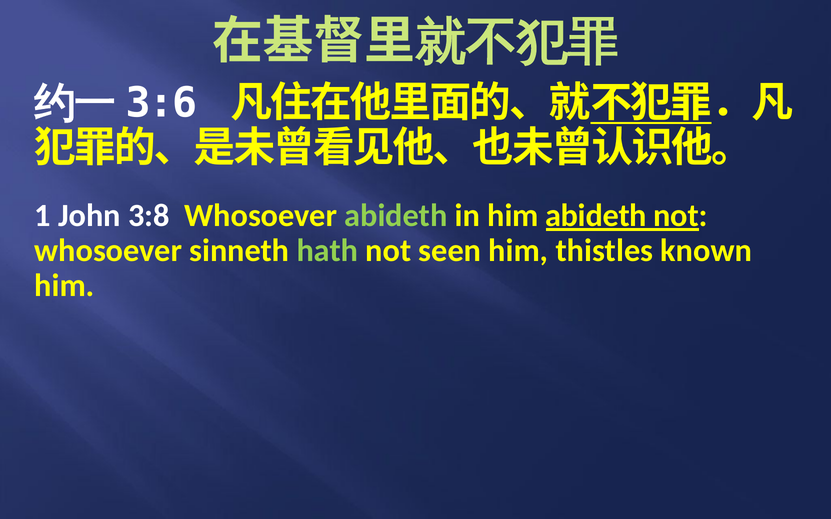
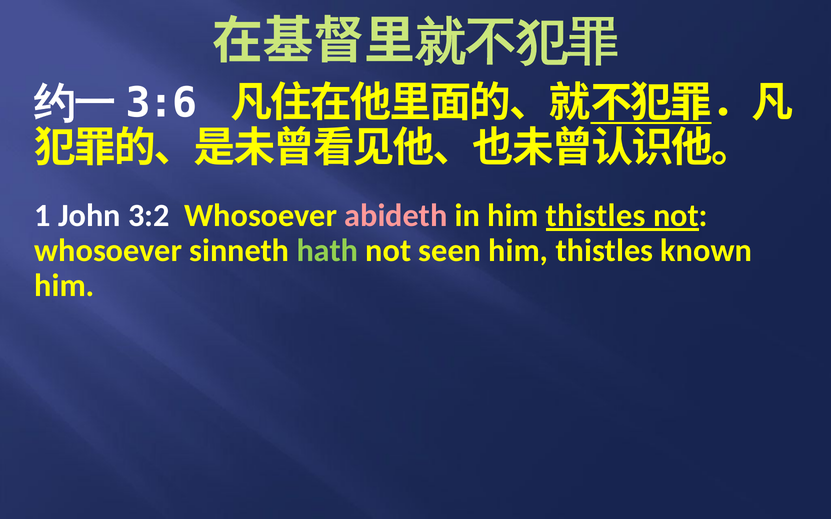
3:8: 3:8 -> 3:2
abideth at (396, 216) colour: light green -> pink
in him abideth: abideth -> thistles
